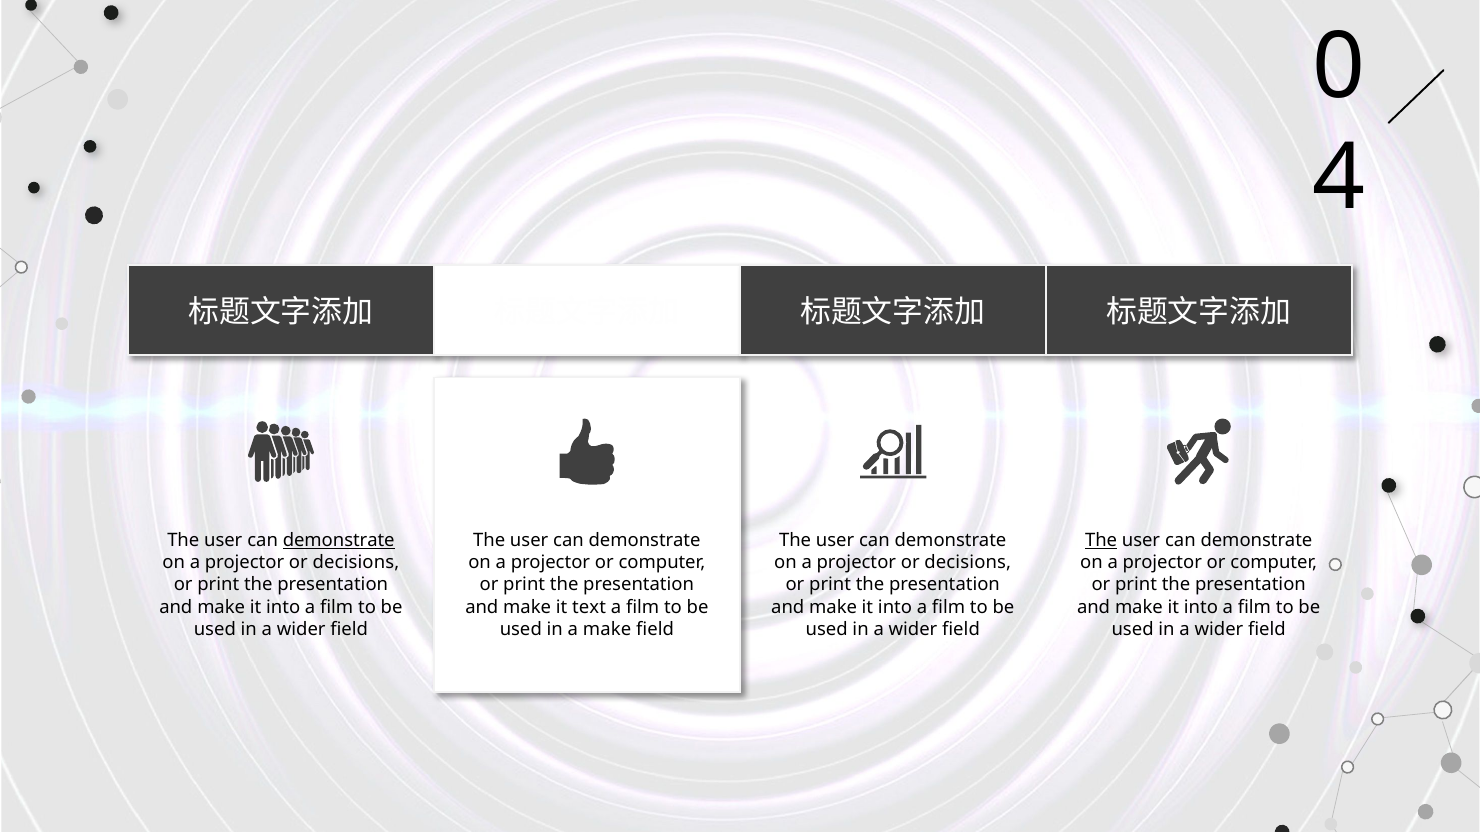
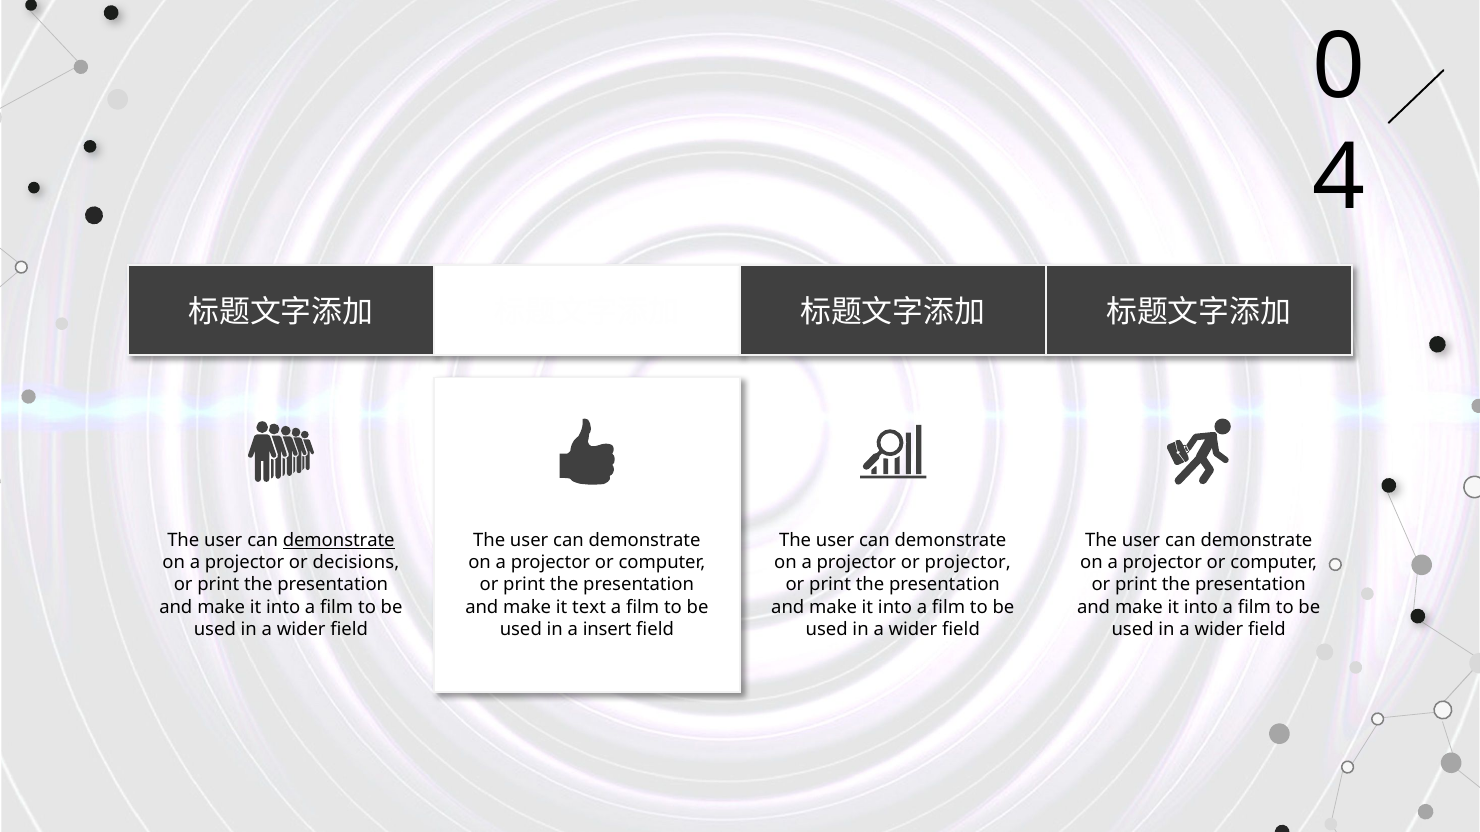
The at (1101, 541) underline: present -> none
decisions at (968, 563): decisions -> projector
a make: make -> insert
